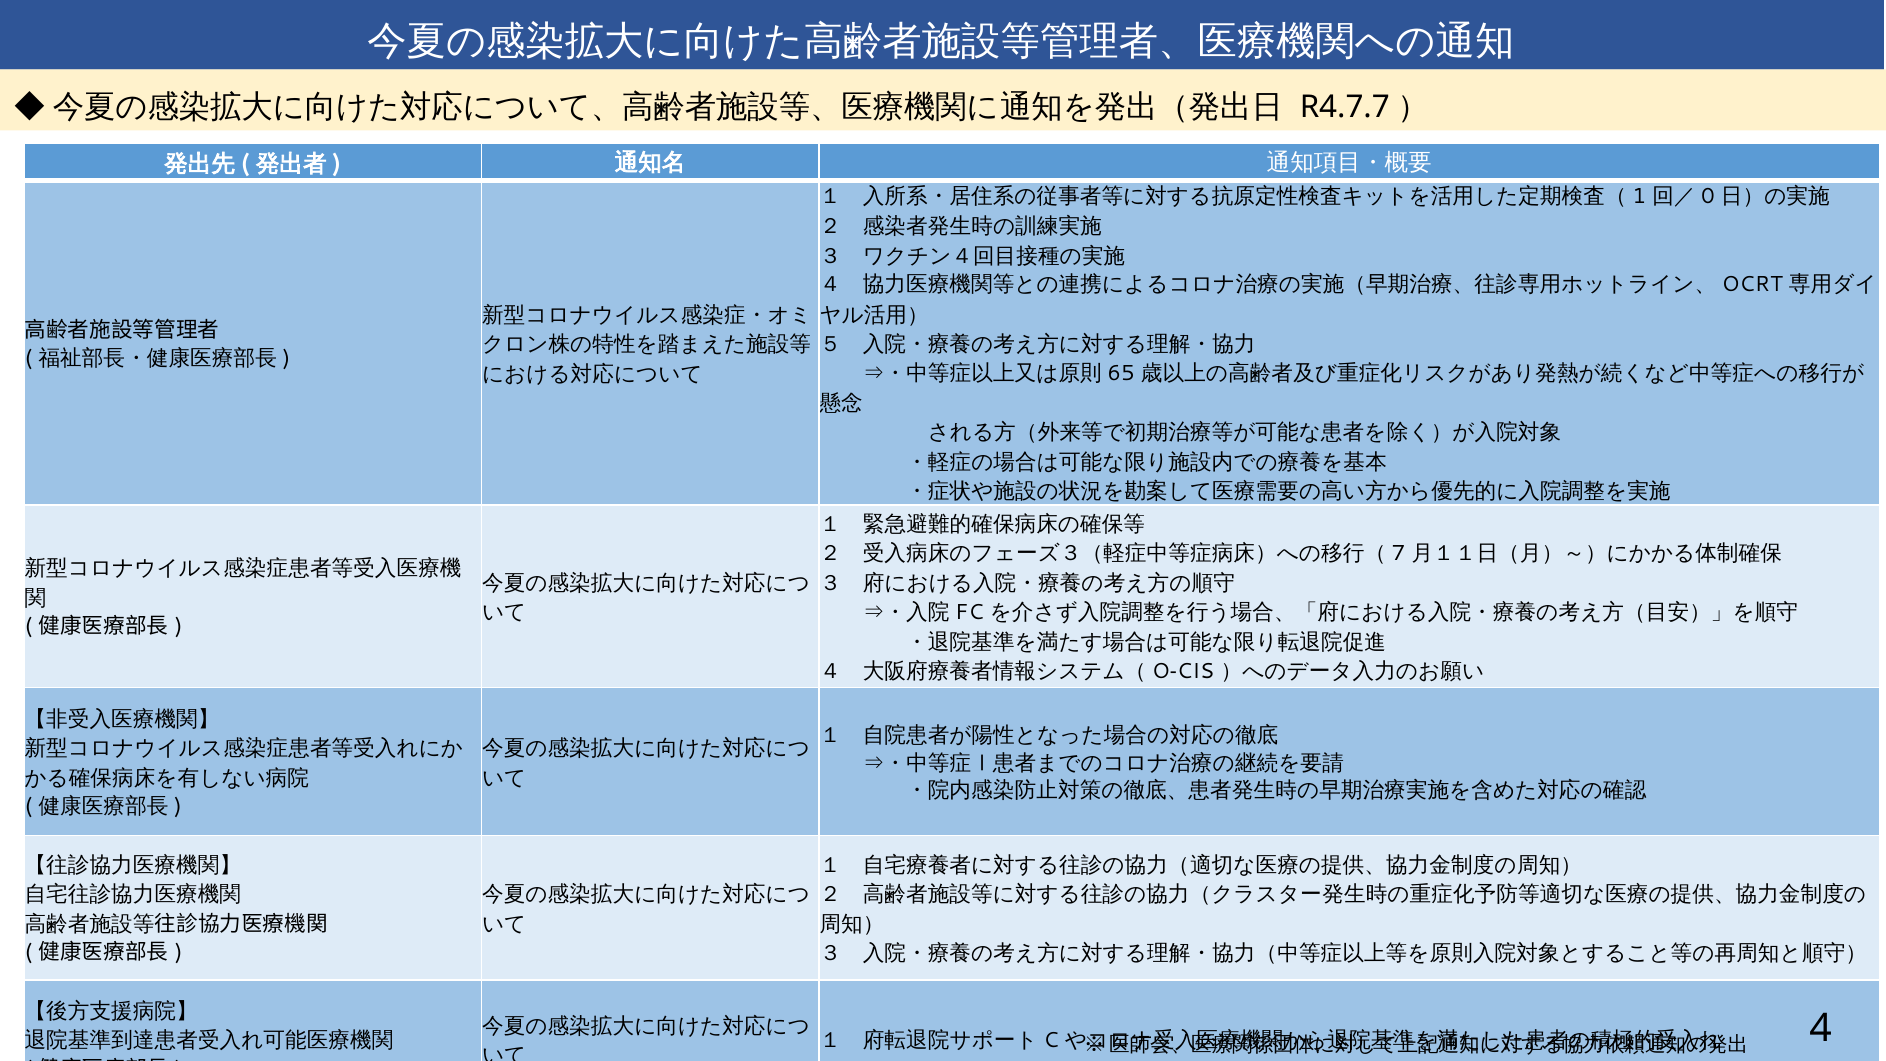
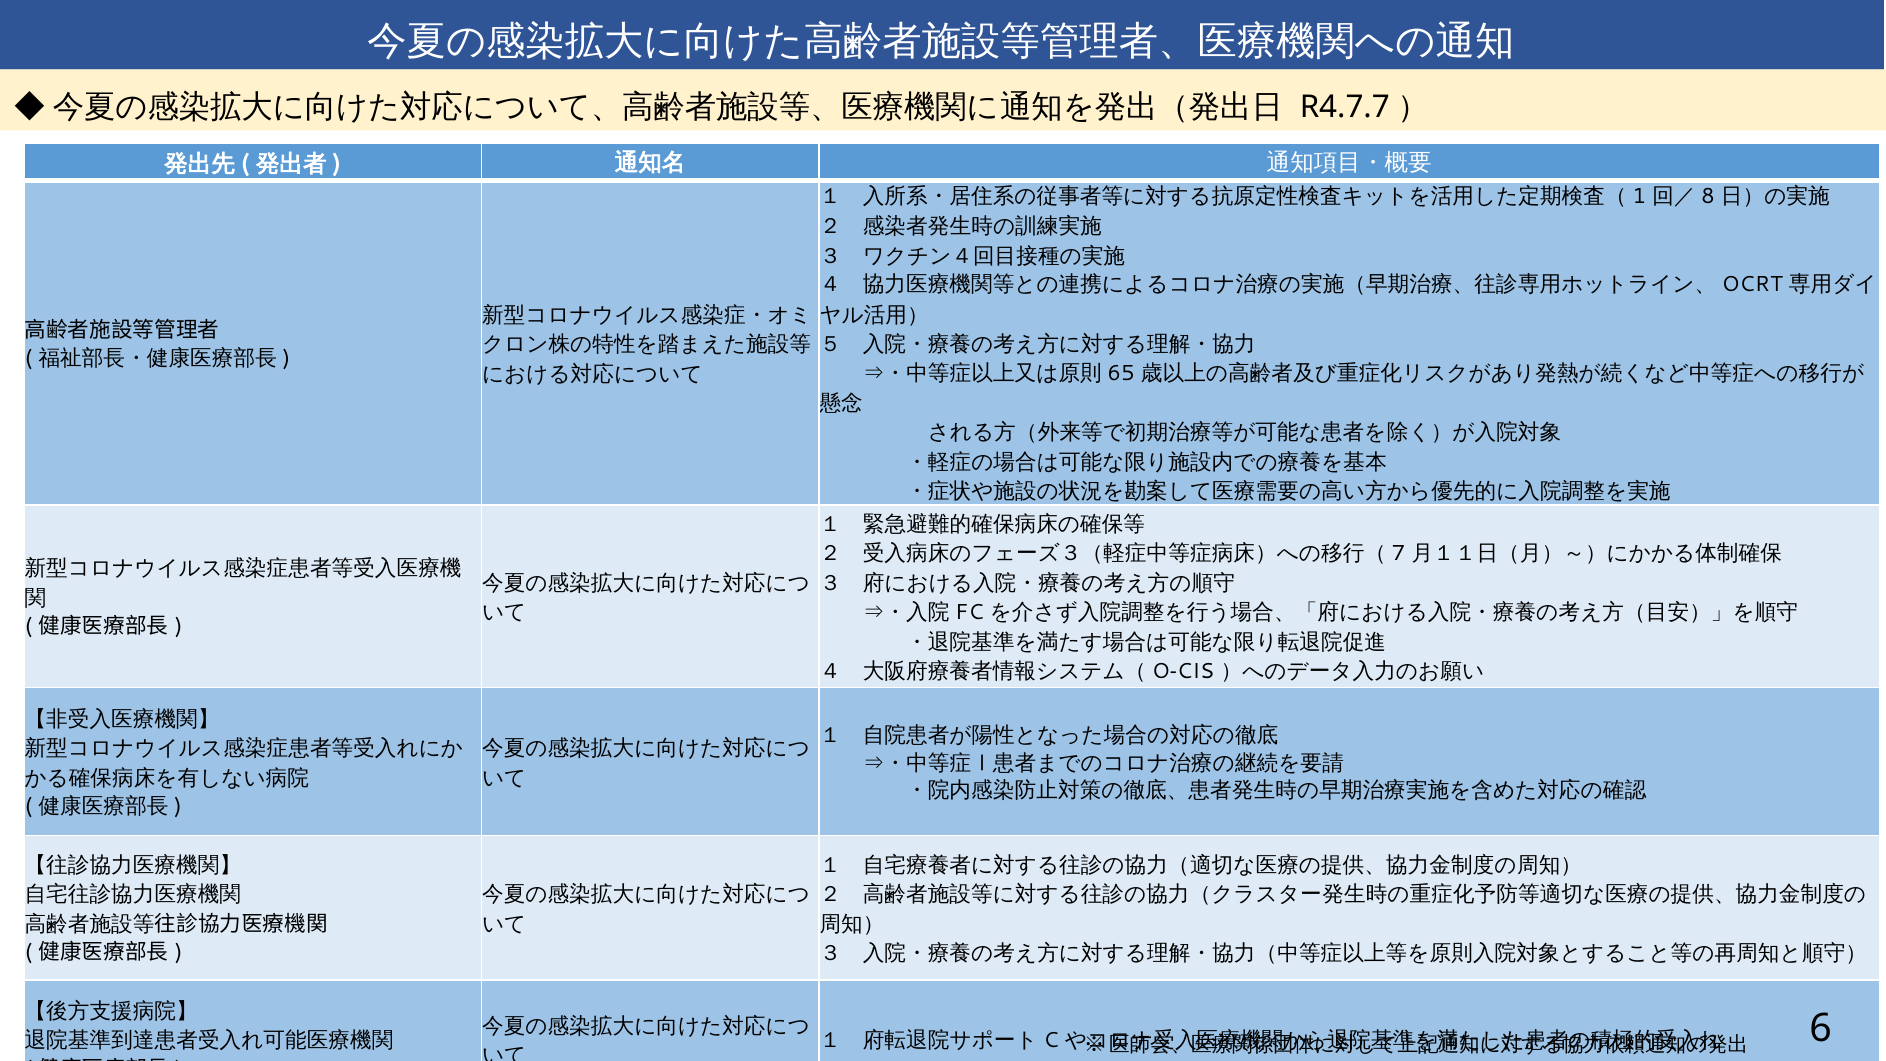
0: 0 -> 8
4: 4 -> 6
